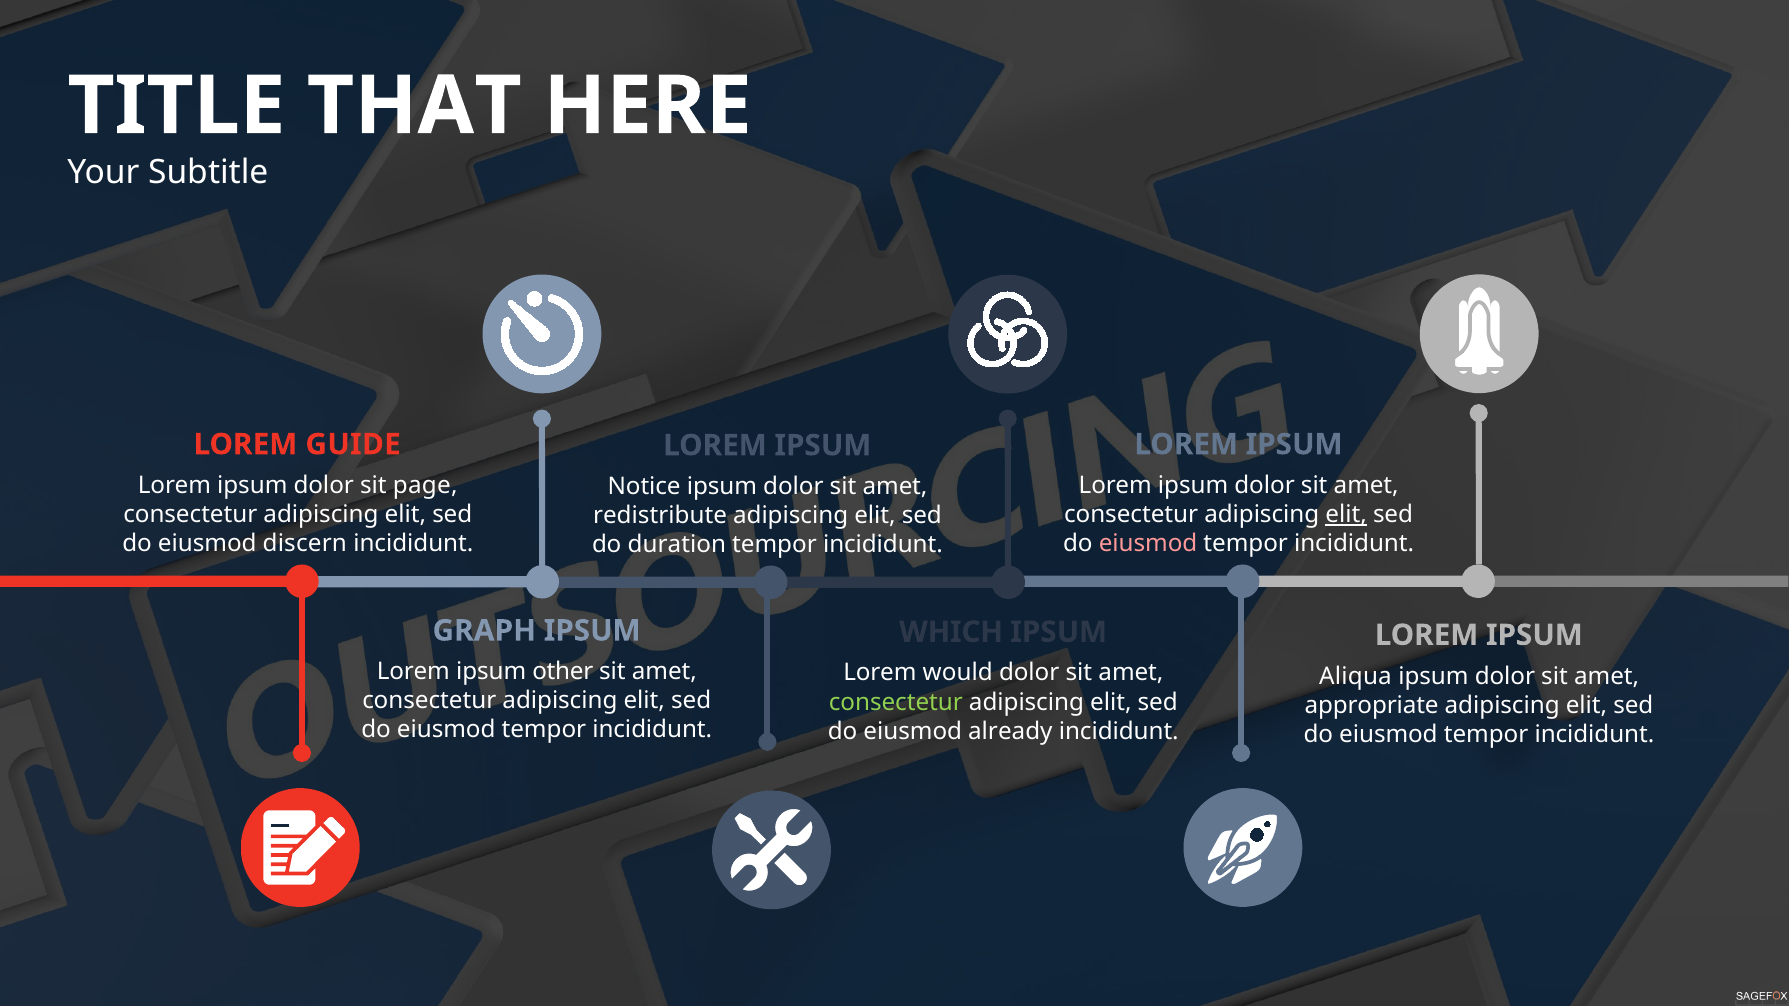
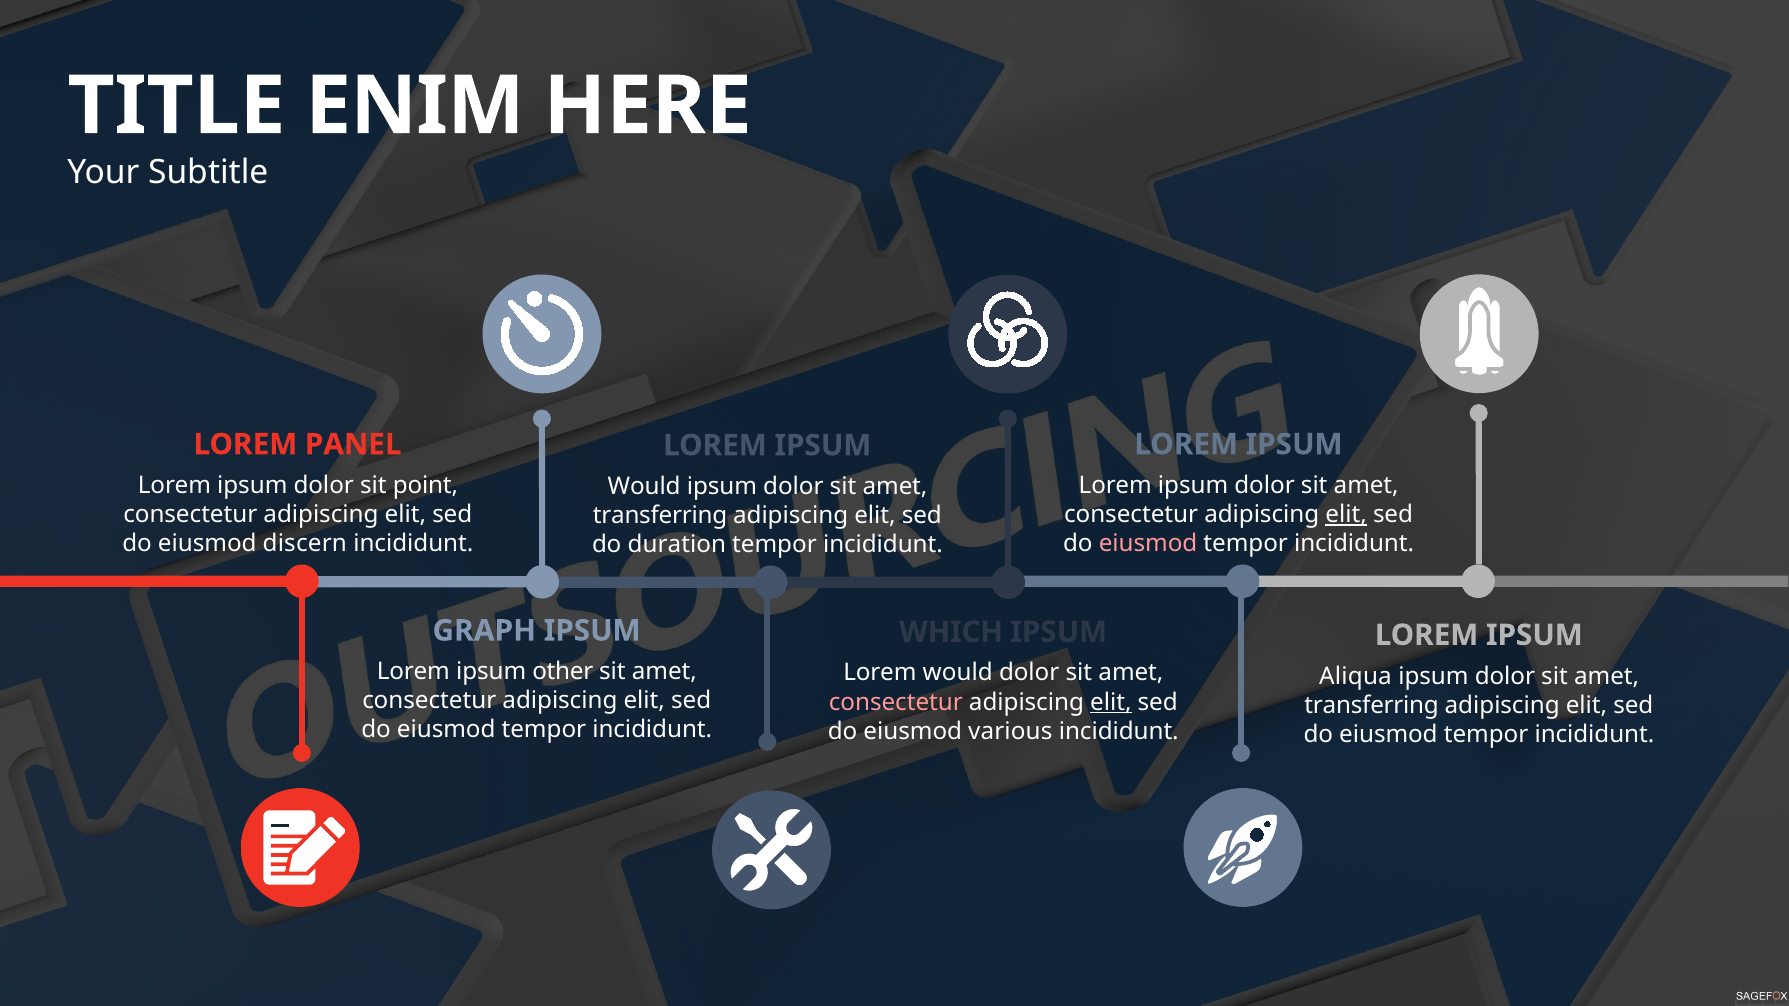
THAT: THAT -> ENIM
GUIDE: GUIDE -> PANEL
page: page -> point
Notice at (644, 487): Notice -> Would
redistribute at (660, 516): redistribute -> transferring
consectetur at (896, 702) colour: light green -> pink
elit at (1111, 702) underline: none -> present
appropriate at (1372, 705): appropriate -> transferring
already: already -> various
